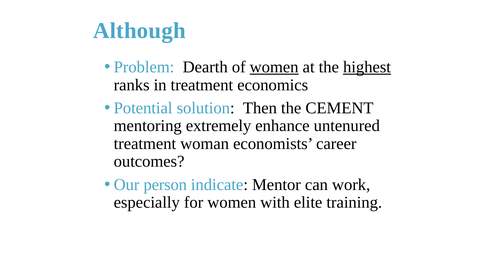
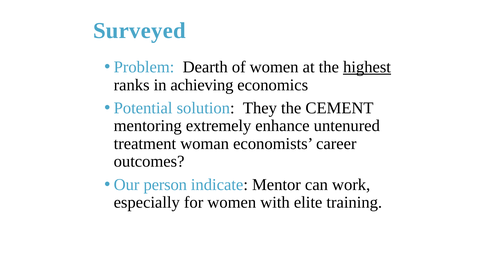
Although: Although -> Surveyed
women at (274, 67) underline: present -> none
in treatment: treatment -> achieving
Then: Then -> They
